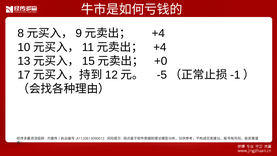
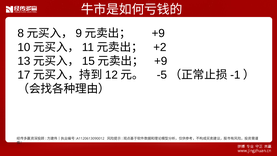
+4 at (158, 33): +4 -> +9
+4 at (160, 47): +4 -> +2
+0 at (161, 61): +0 -> +9
